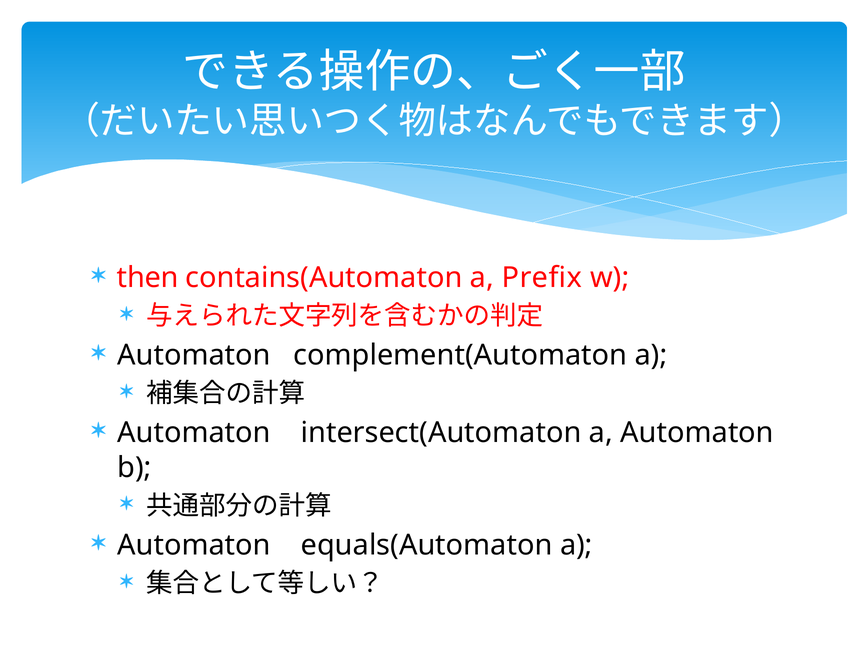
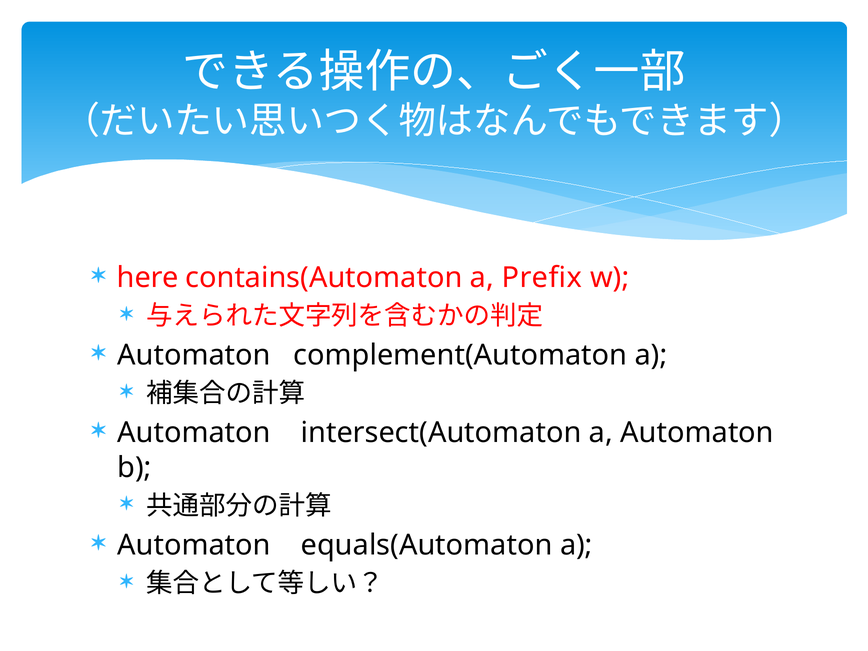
then: then -> here
